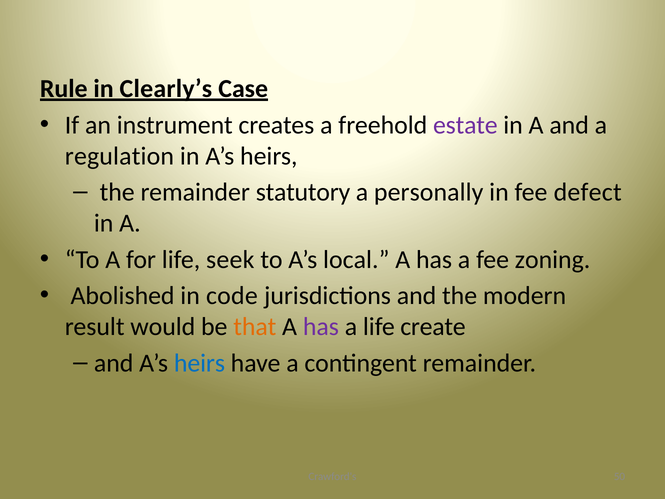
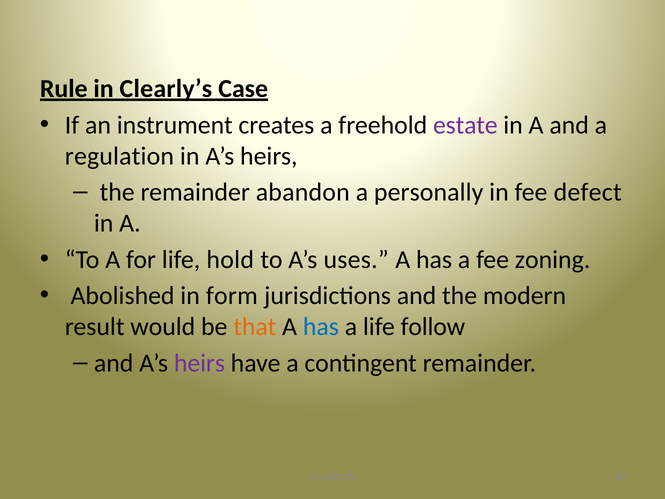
statutory: statutory -> abandon
seek: seek -> hold
local: local -> uses
code: code -> form
has at (321, 327) colour: purple -> blue
create: create -> follow
heirs at (199, 363) colour: blue -> purple
